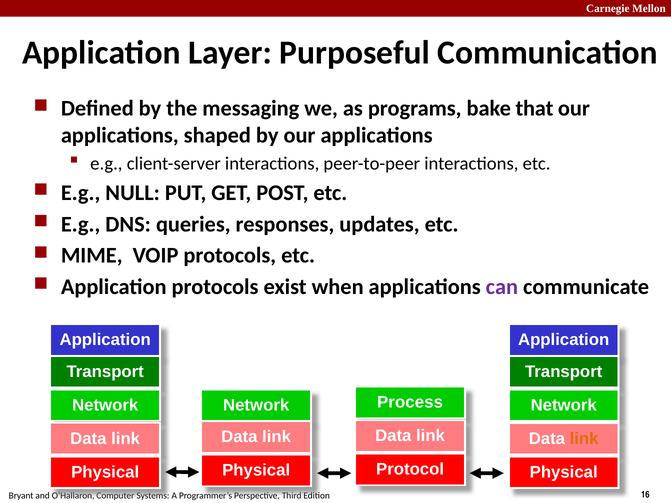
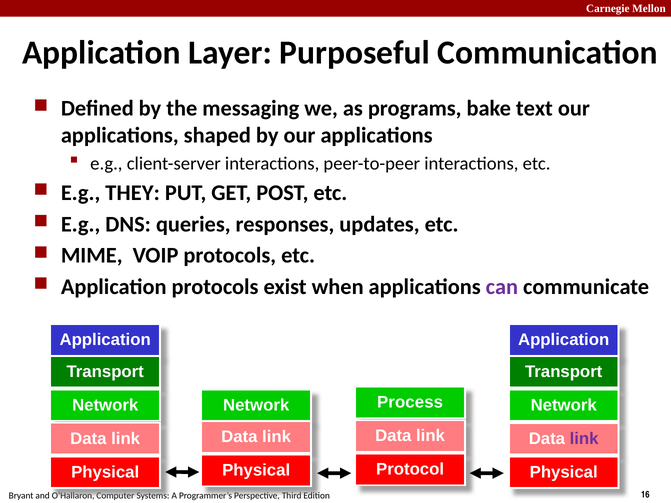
that: that -> text
NULL: NULL -> THEY
link at (584, 439) colour: orange -> purple
